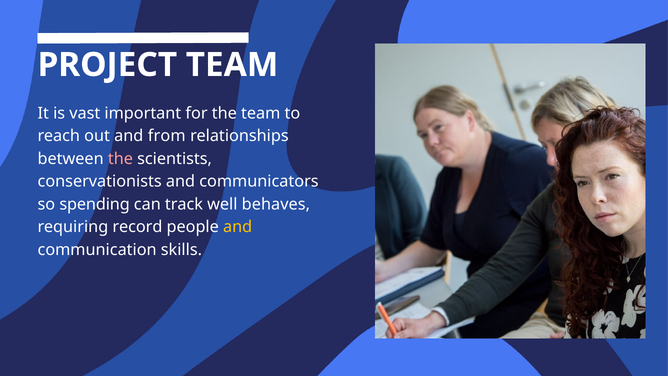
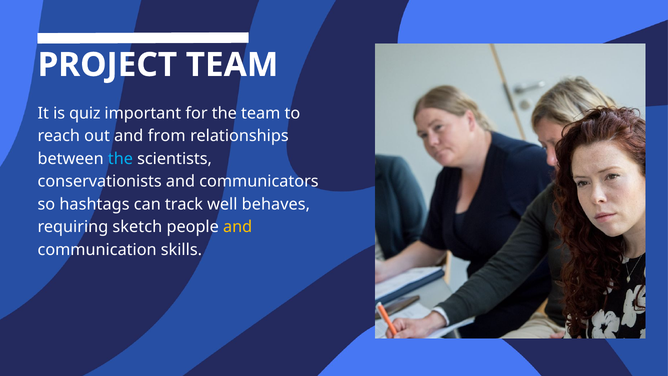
vast: vast -> quiz
the at (120, 159) colour: pink -> light blue
spending: spending -> hashtags
record: record -> sketch
